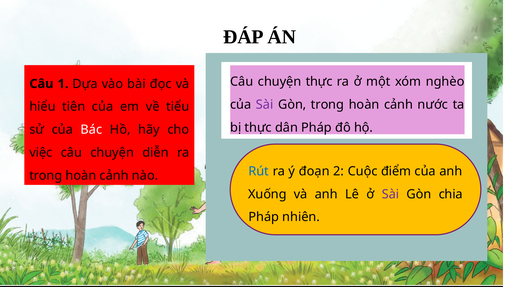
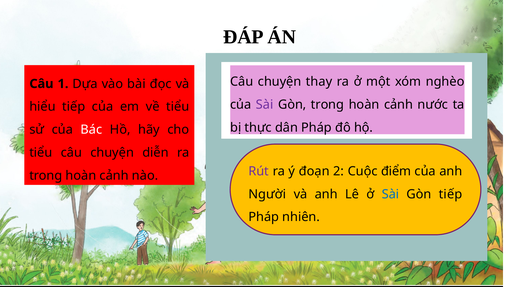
chuyện thực: thực -> thay
hiểu tiên: tiên -> tiếp
việc at (41, 153): việc -> tiểu
Rút colour: blue -> purple
Xuống: Xuống -> Người
Sài at (390, 194) colour: purple -> blue
Gòn chia: chia -> tiếp
